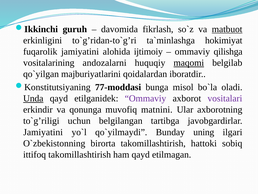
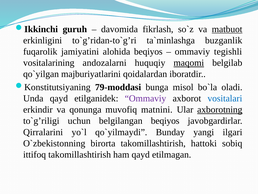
hokimiyat: hokimiyat -> buzganlik
alohida ijtimoiy: ijtimoiy -> beqiyos
qilishga: qilishga -> tegishli
77-moddasi: 77-moddasi -> 79-moddasi
Unda underline: present -> none
vositalari colour: purple -> blue
axborotning underline: none -> present
belgilangan tartibga: tartibga -> beqiyos
Jamiyatini at (43, 132): Jamiyatini -> Qirralarini
uning: uning -> yangi
